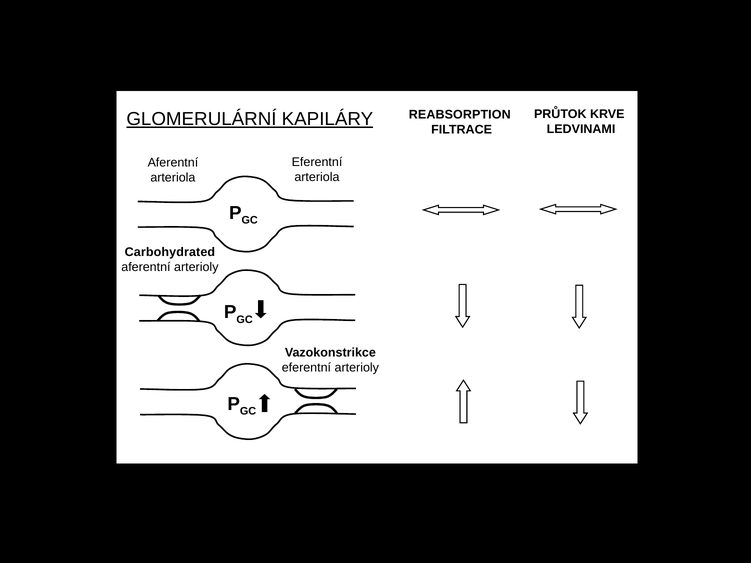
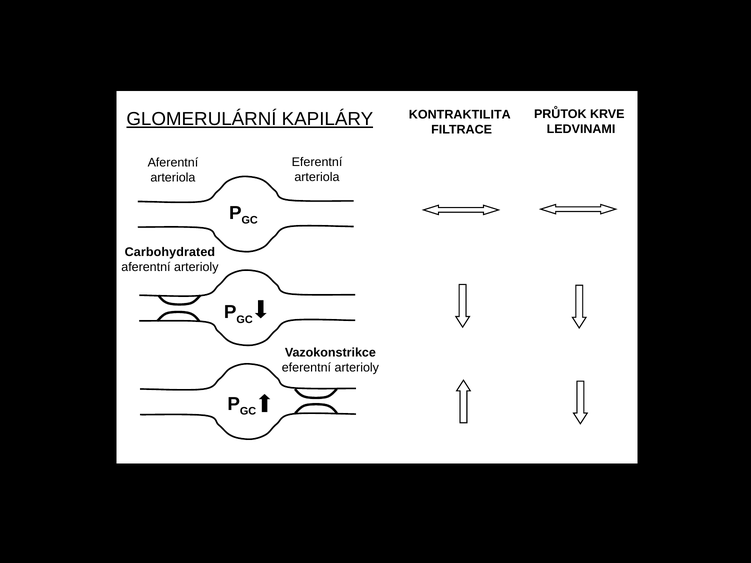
REABSORPTION: REABSORPTION -> KONTRAKTILITA
